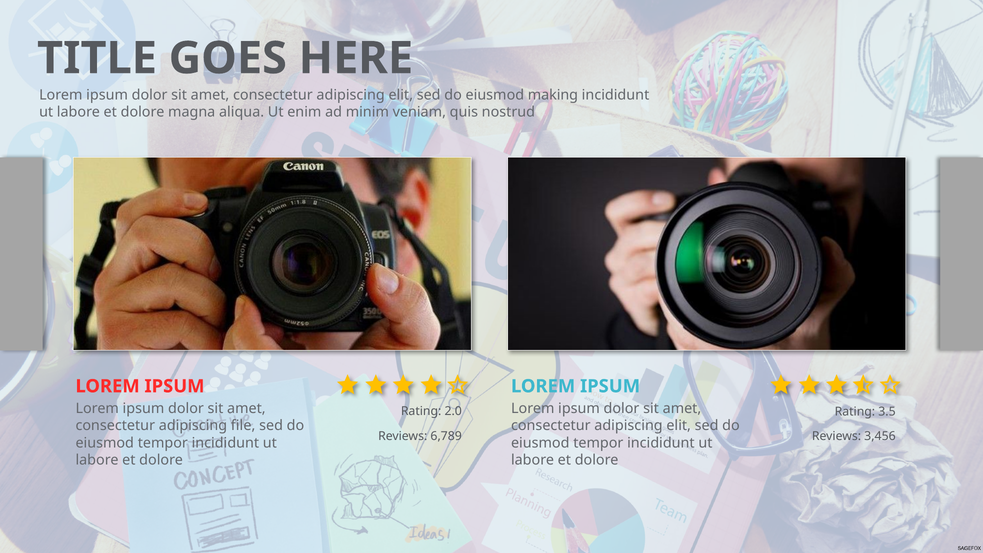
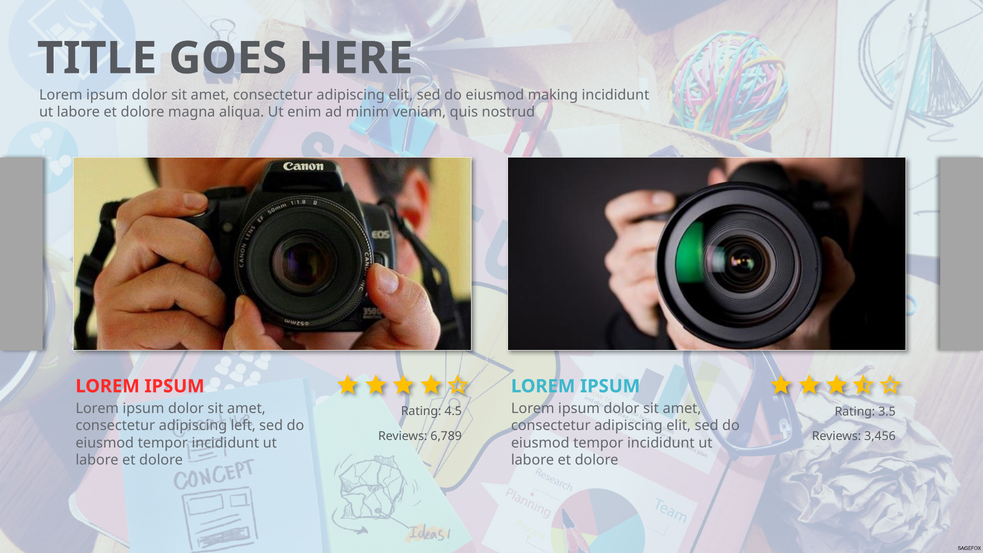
2.0: 2.0 -> 4.5
file: file -> left
